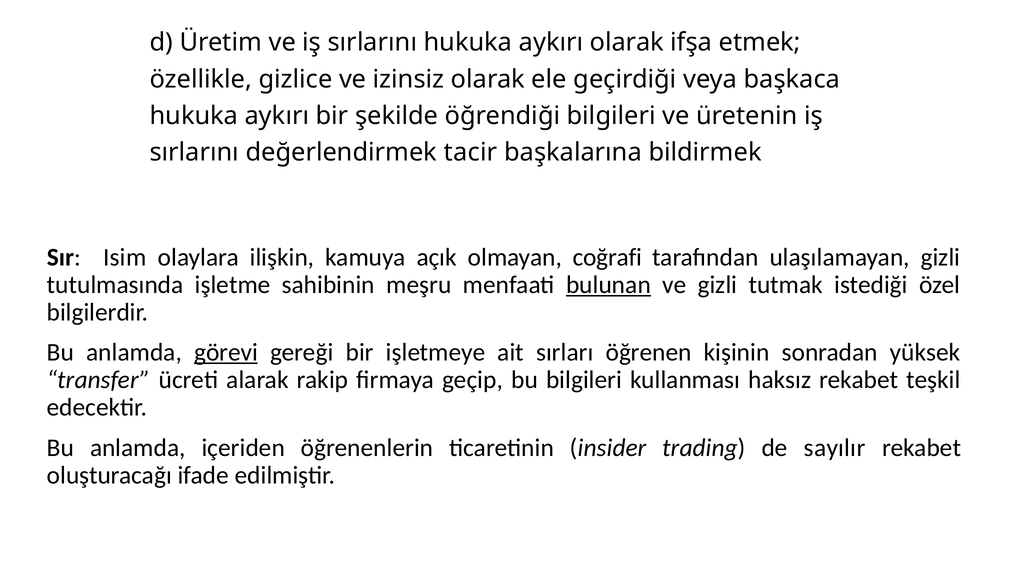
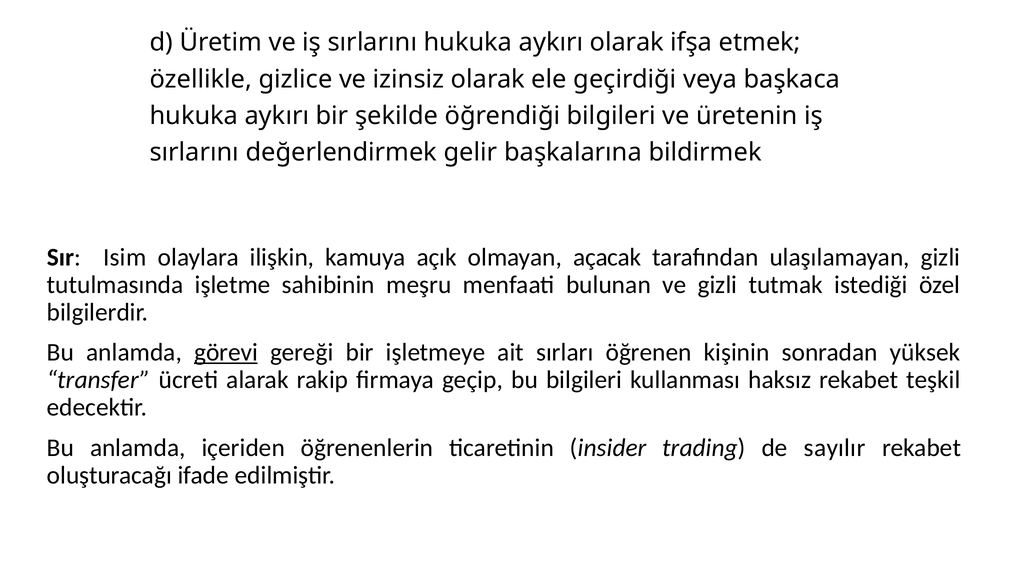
tacir: tacir -> gelir
coğrafi: coğrafi -> açacak
bulunan underline: present -> none
